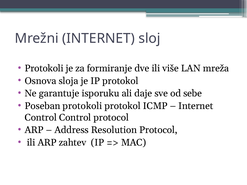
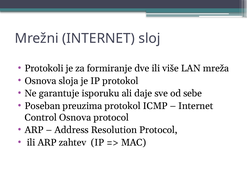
Poseban protokoli: protokoli -> preuzima
Control Control: Control -> Osnova
